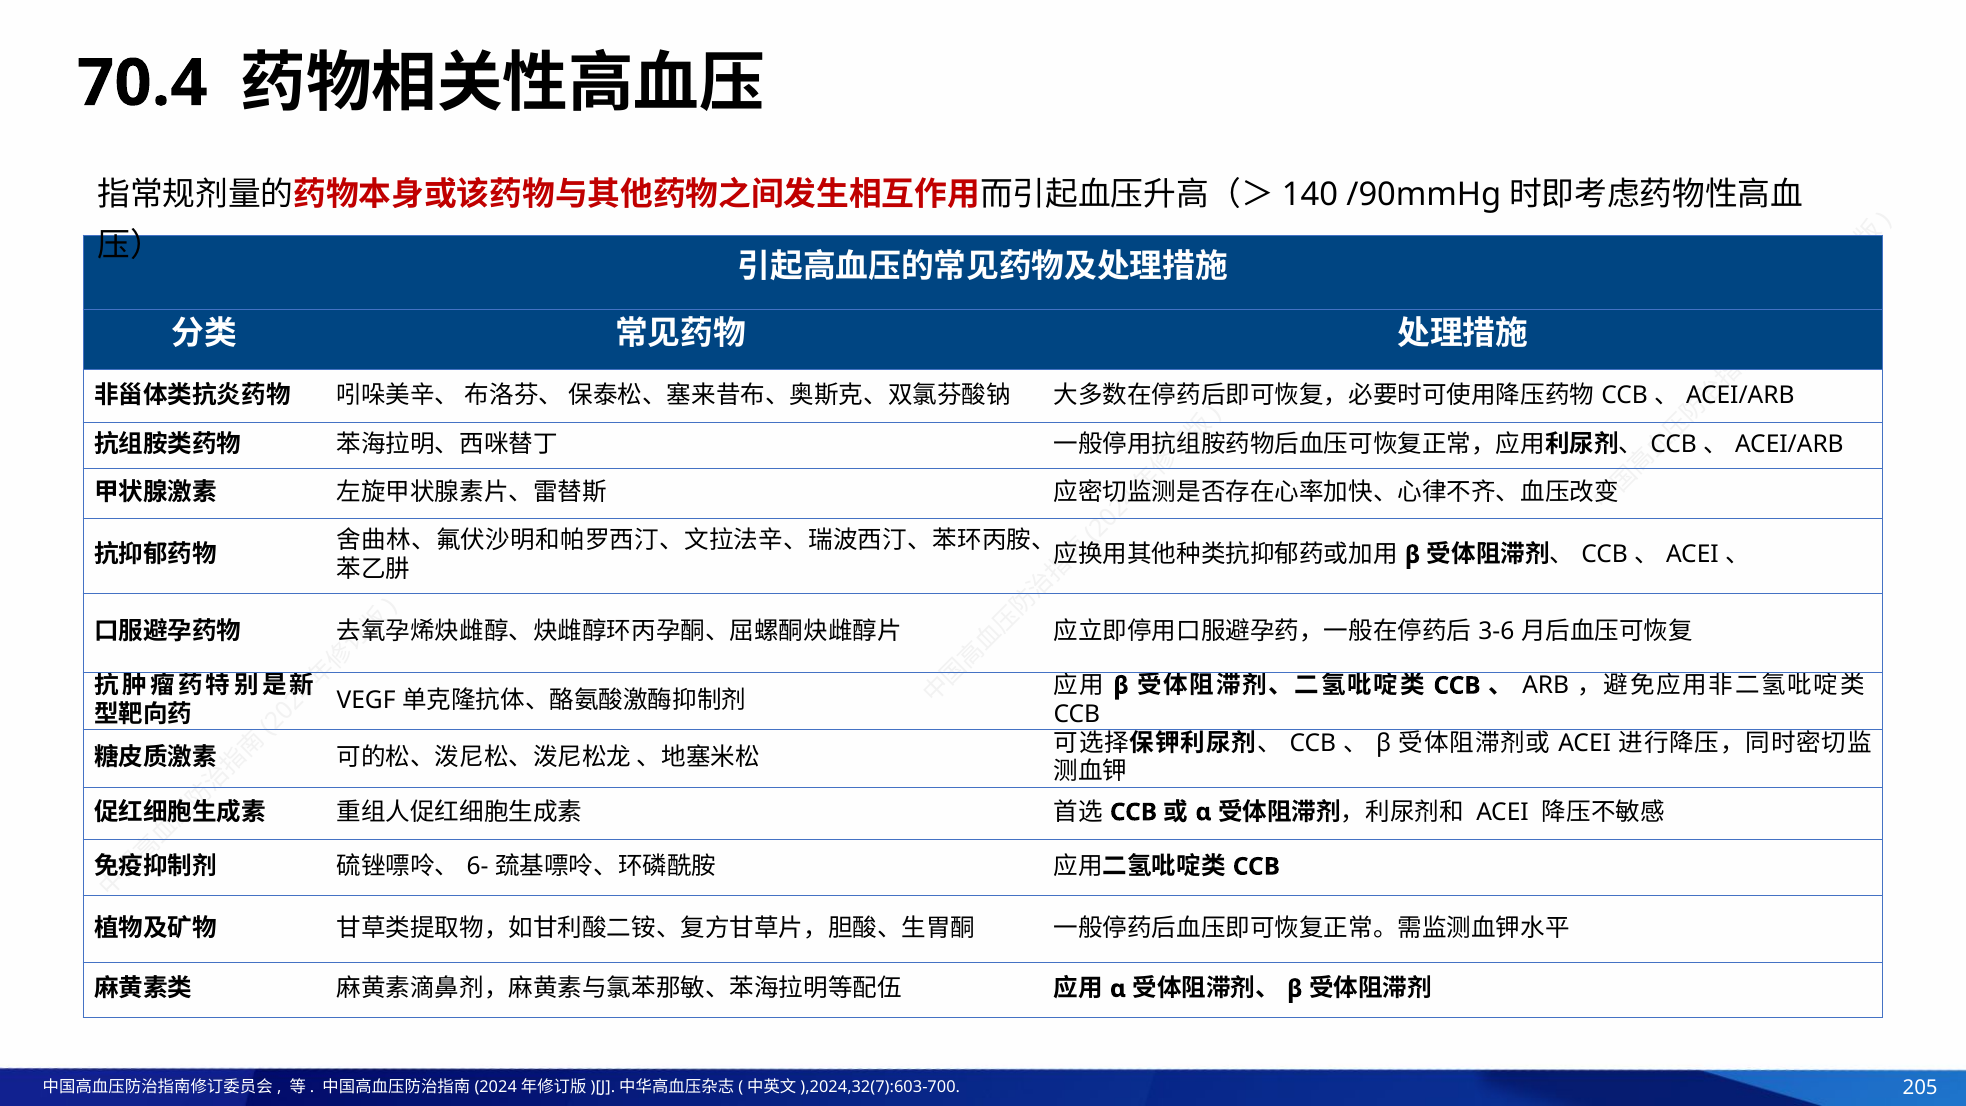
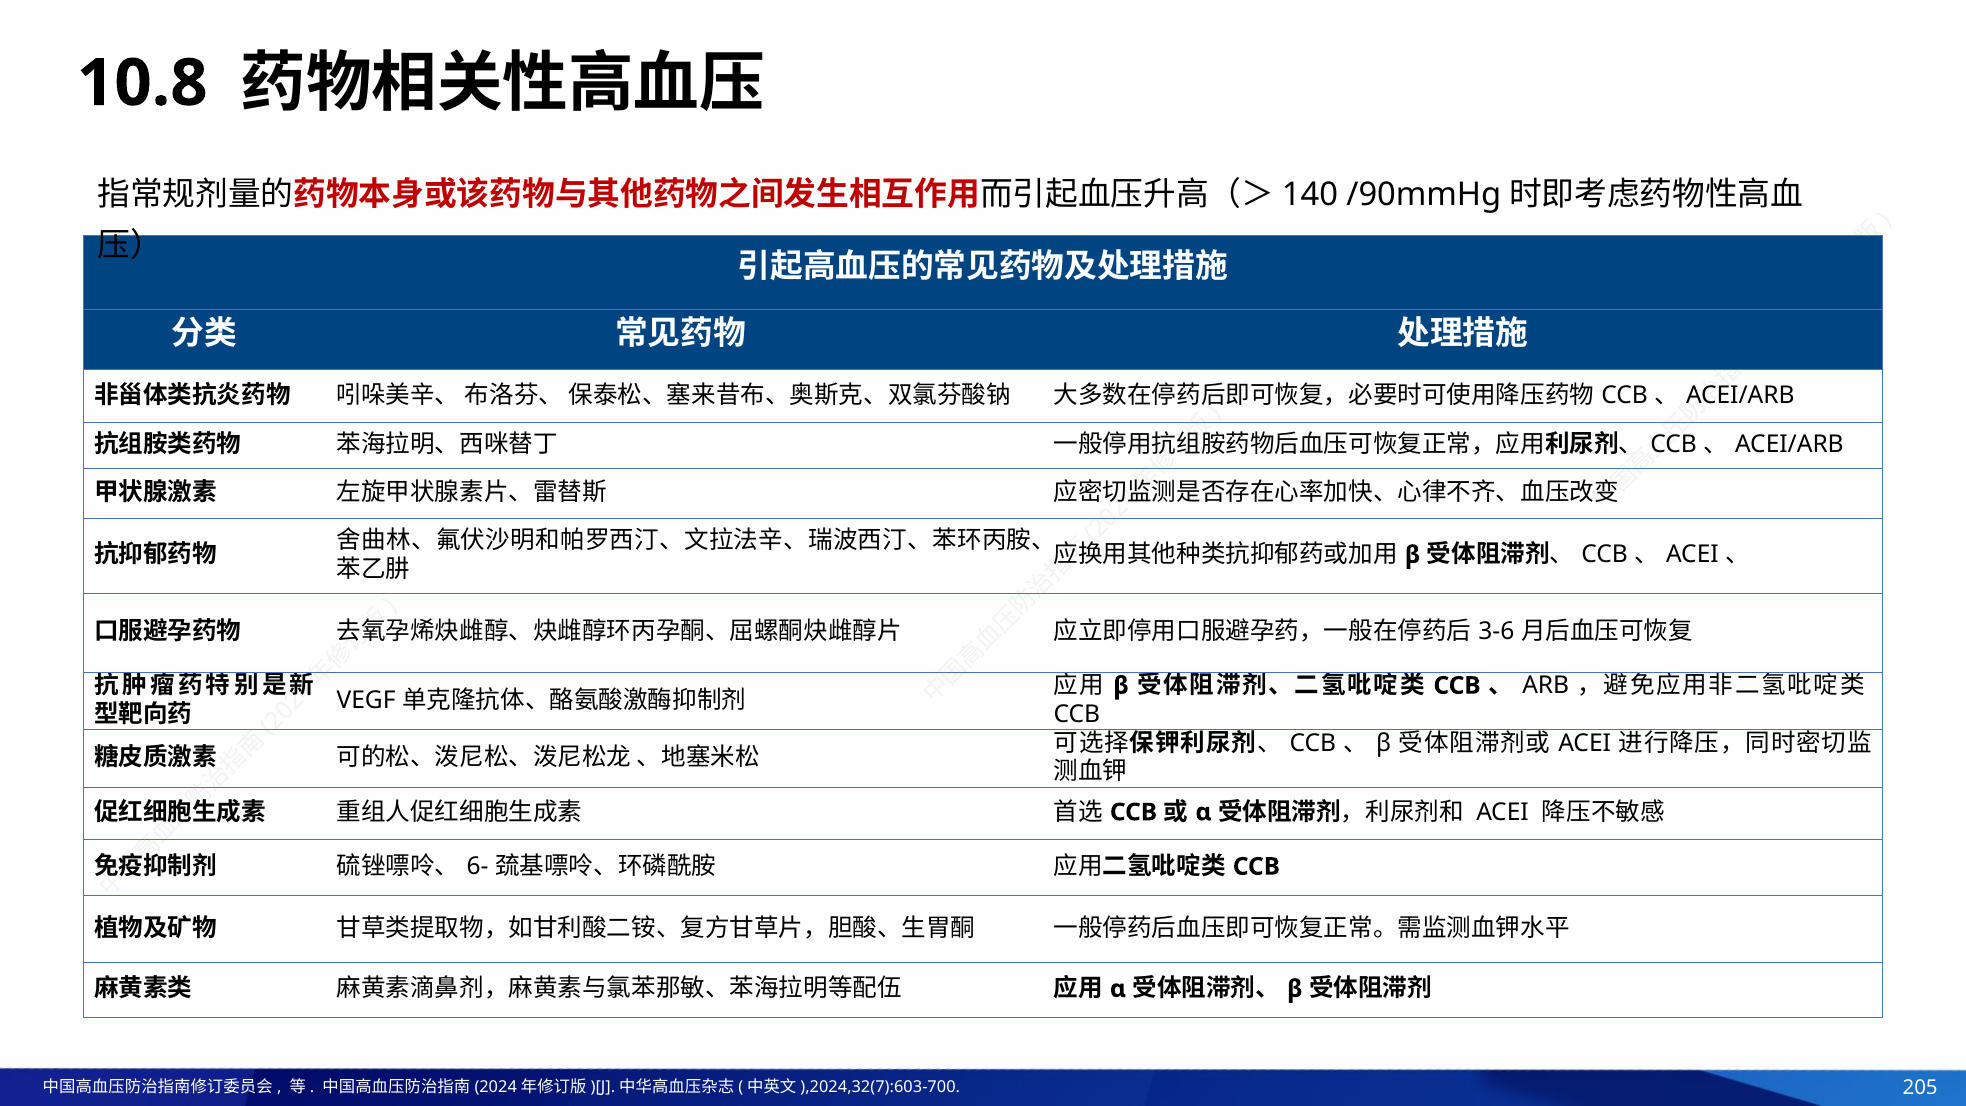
70.4: 70.4 -> 10.8
